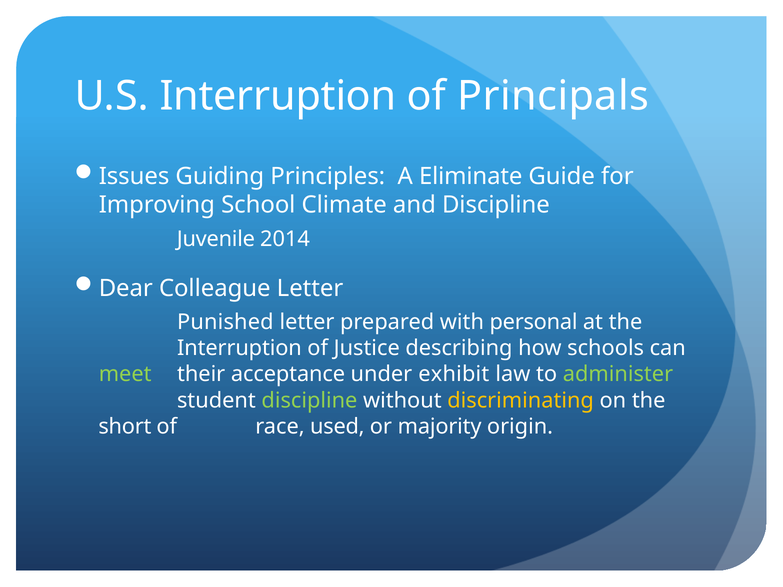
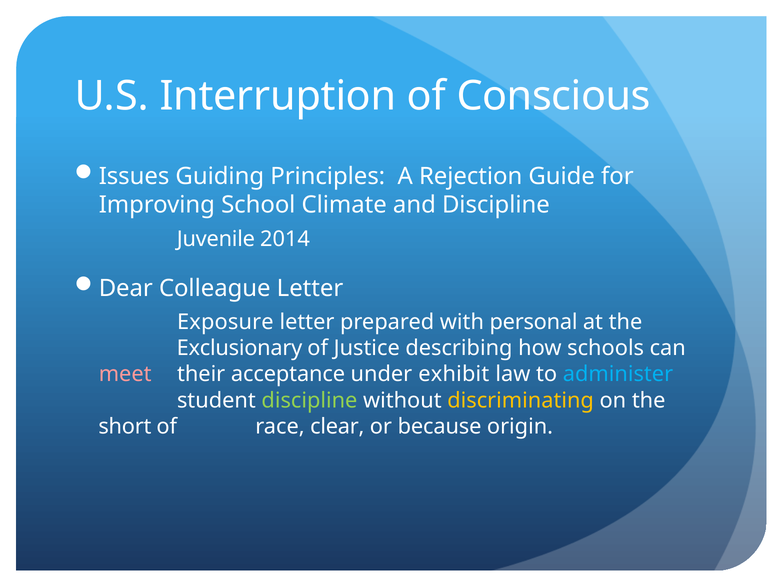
Principals: Principals -> Conscious
Eliminate: Eliminate -> Rejection
Punished: Punished -> Exposure
Interruption at (239, 348): Interruption -> Exclusionary
meet colour: light green -> pink
administer colour: light green -> light blue
used: used -> clear
majority: majority -> because
